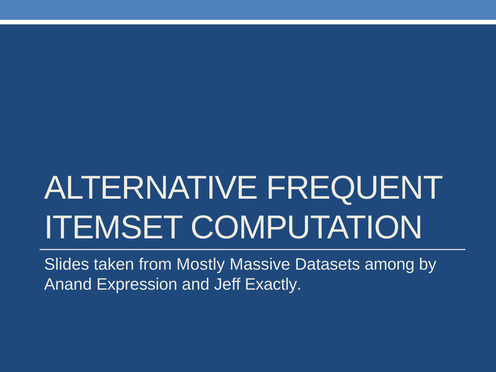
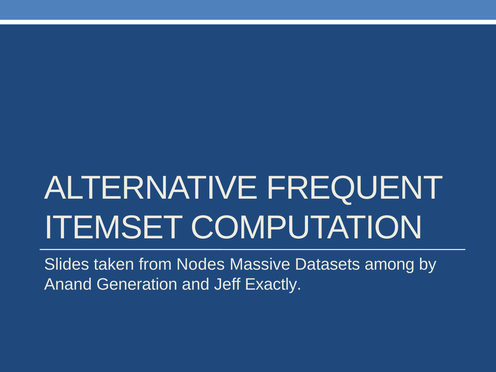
Mostly: Mostly -> Nodes
Expression: Expression -> Generation
